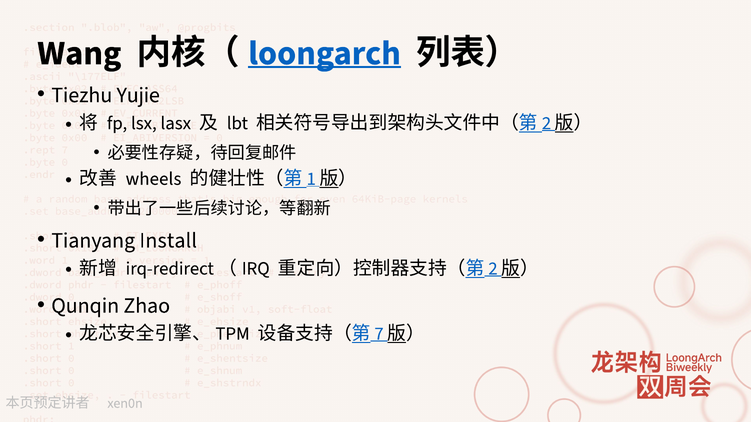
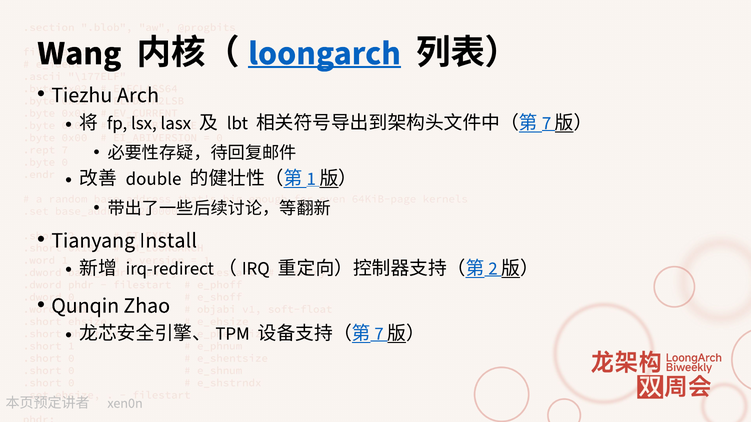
Yujie: Yujie -> Arch
2 at (547, 123): 2 -> 7
wheels: wheels -> double
